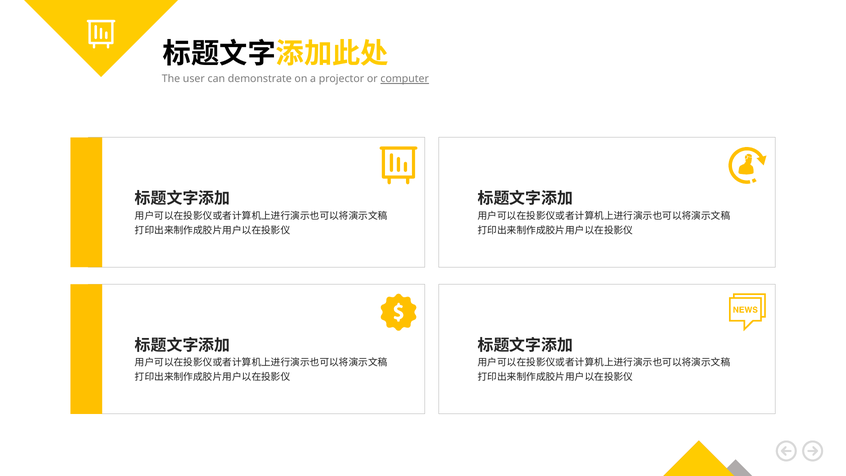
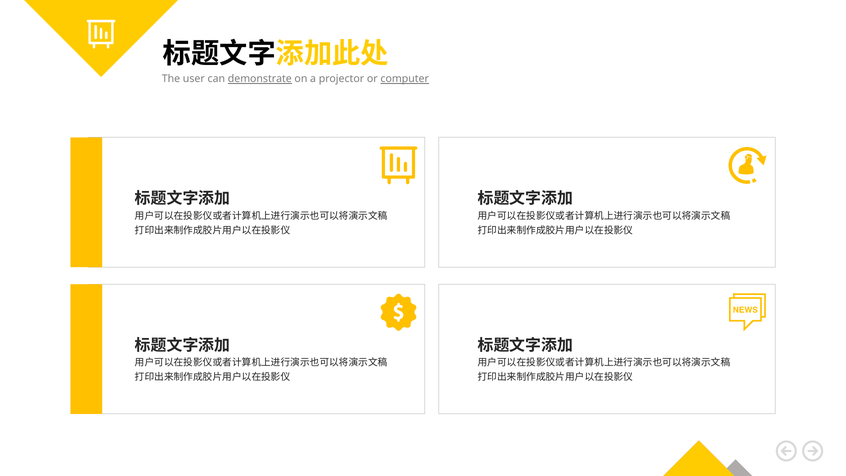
demonstrate underline: none -> present
